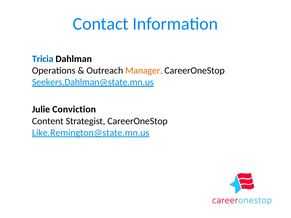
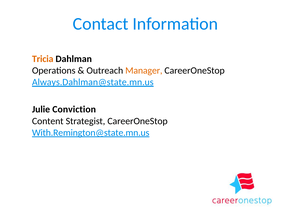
Tricia colour: blue -> orange
Seekers.Dahlman@state.mn.us: Seekers.Dahlman@state.mn.us -> Always.Dahlman@state.mn.us
Like.Remington@state.mn.us: Like.Remington@state.mn.us -> With.Remington@state.mn.us
